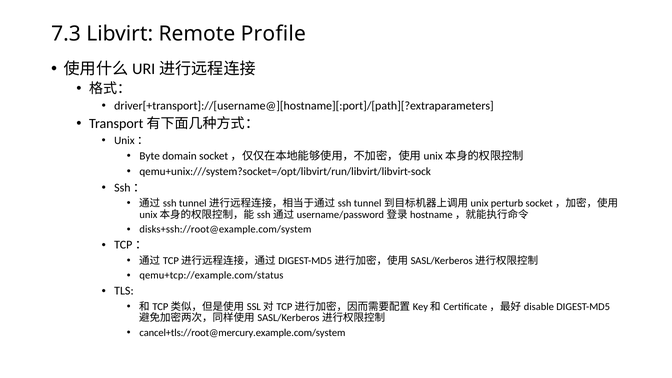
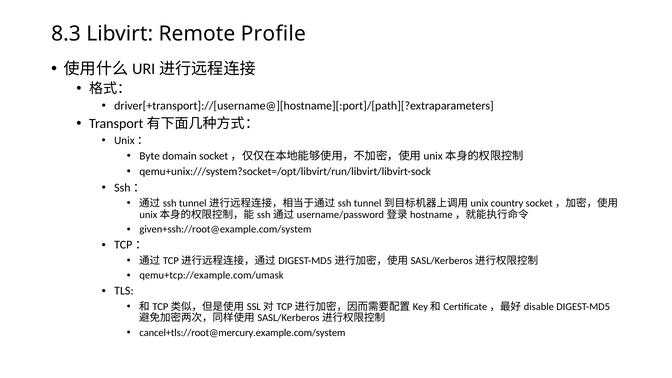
7.3: 7.3 -> 8.3
perturb: perturb -> country
disks+ssh://root@example.com/system: disks+ssh://root@example.com/system -> given+ssh://root@example.com/system
qemu+tcp://example.com/status: qemu+tcp://example.com/status -> qemu+tcp://example.com/umask
